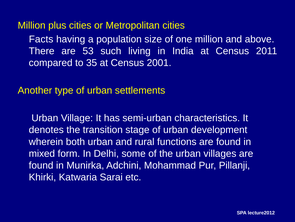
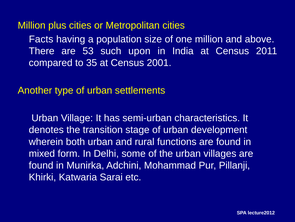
living: living -> upon
